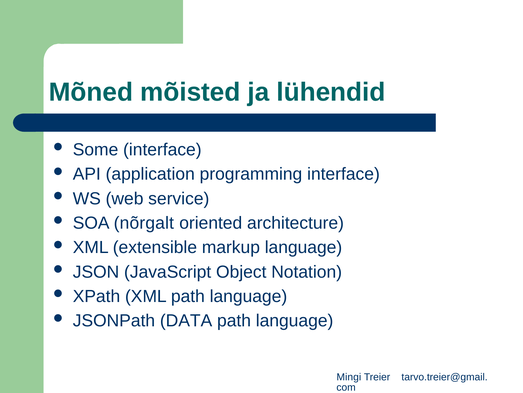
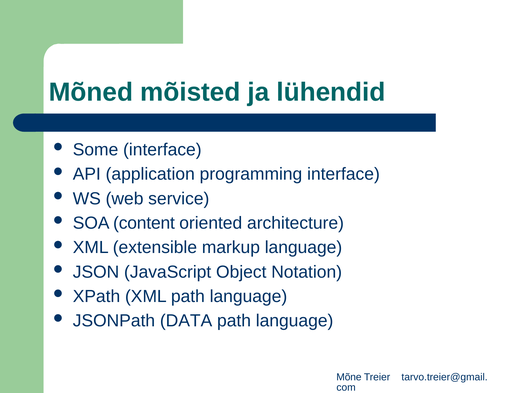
nõrgalt: nõrgalt -> content
Mingi: Mingi -> Mõne
